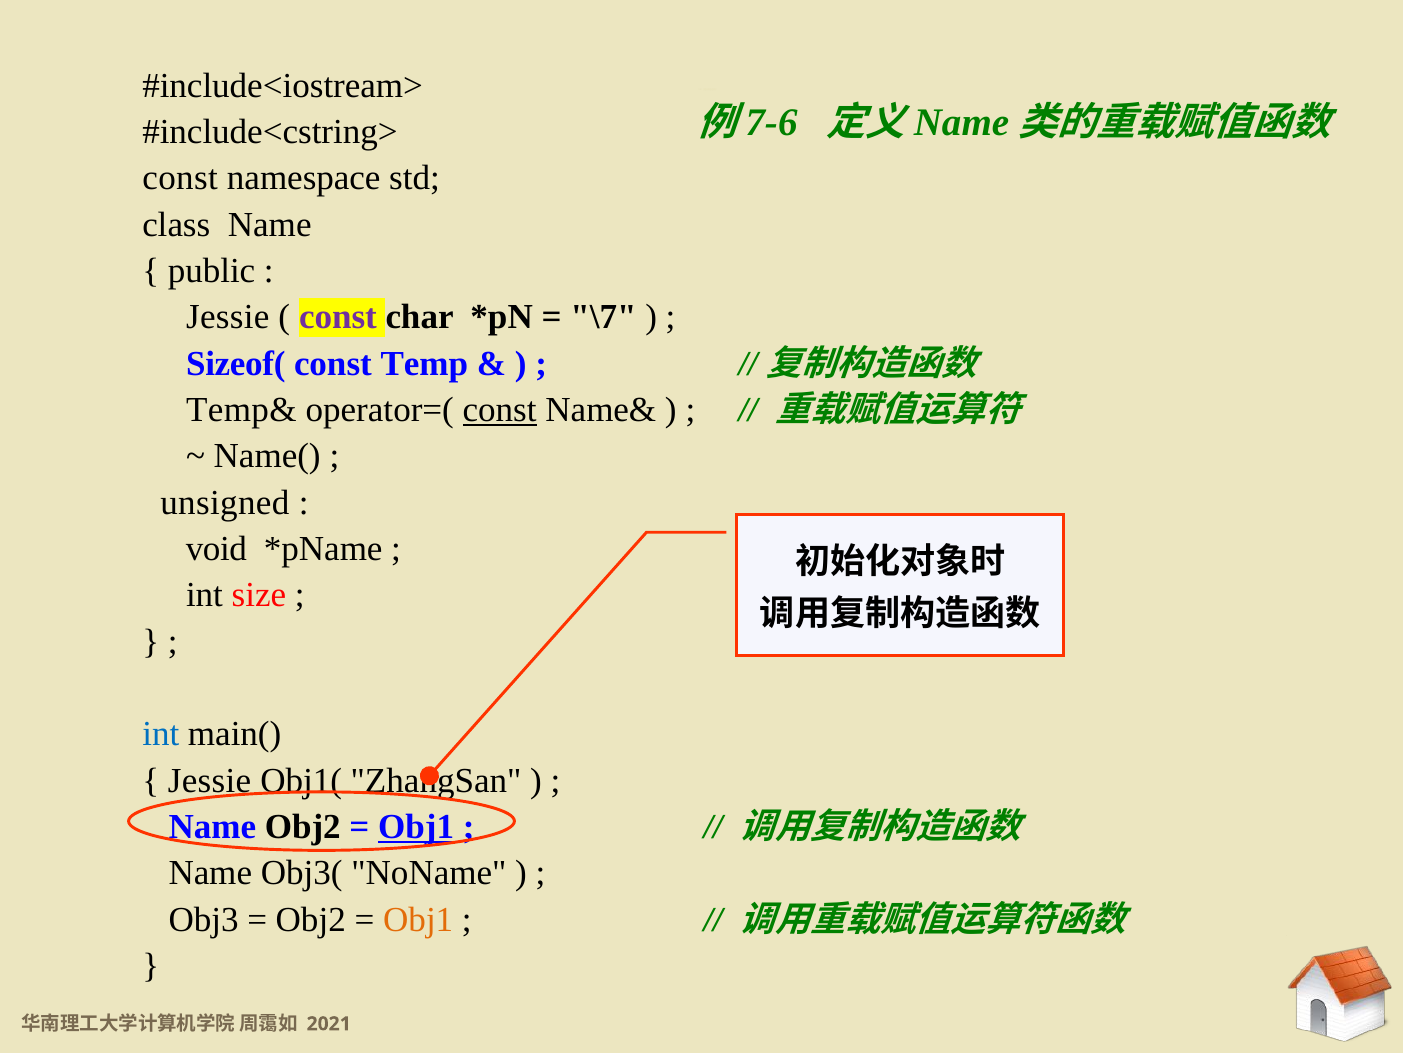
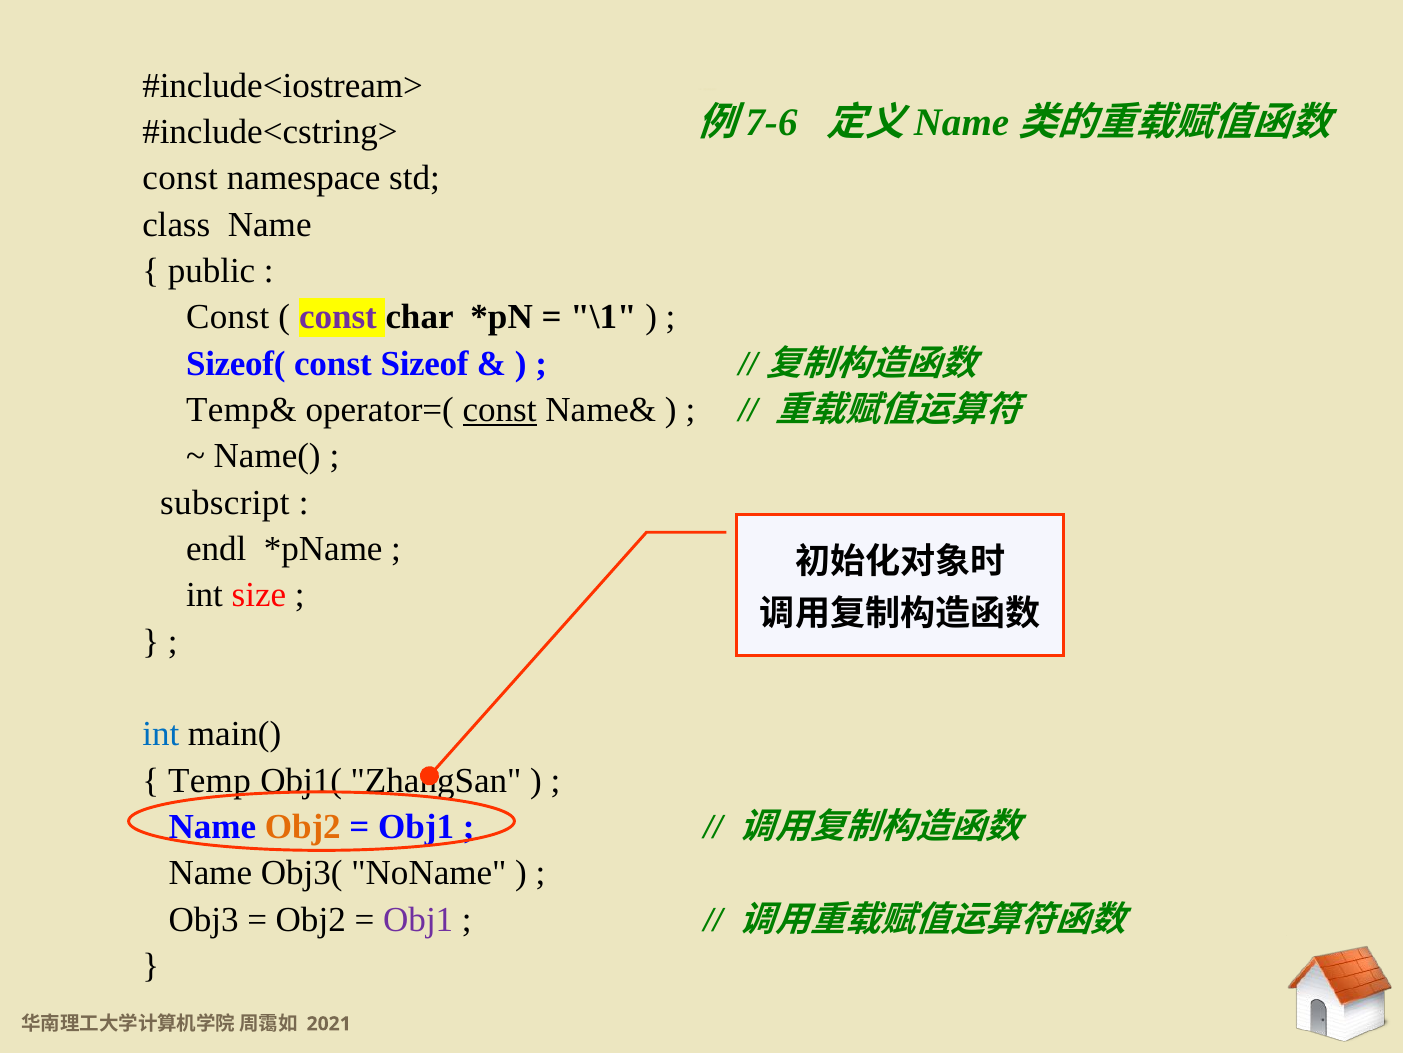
Jessie at (228, 317): Jessie -> Const
\7: \7 -> \1
Temp: Temp -> Sizeof
unsigned: unsigned -> subscript
void: void -> endl
Jessie at (209, 780): Jessie -> Temp
Obj2 at (303, 826) colour: black -> orange
Obj1 at (416, 826) underline: present -> none
Obj1 at (418, 919) colour: orange -> purple
